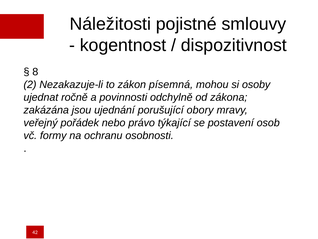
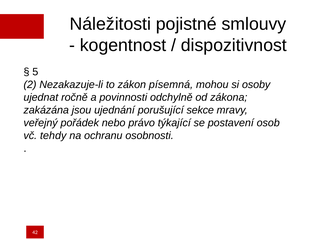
8: 8 -> 5
obory: obory -> sekce
formy: formy -> tehdy
